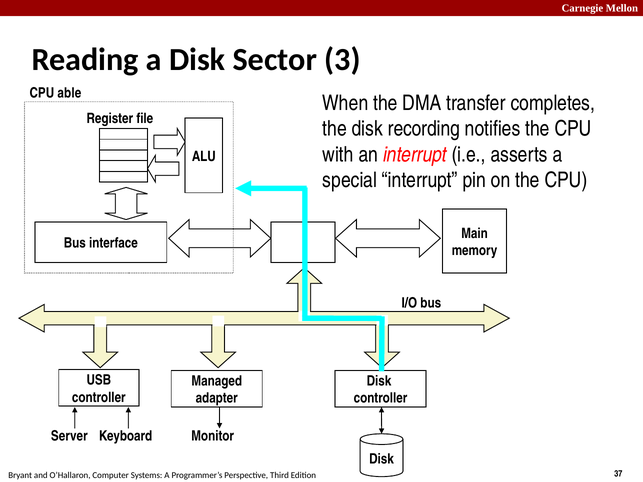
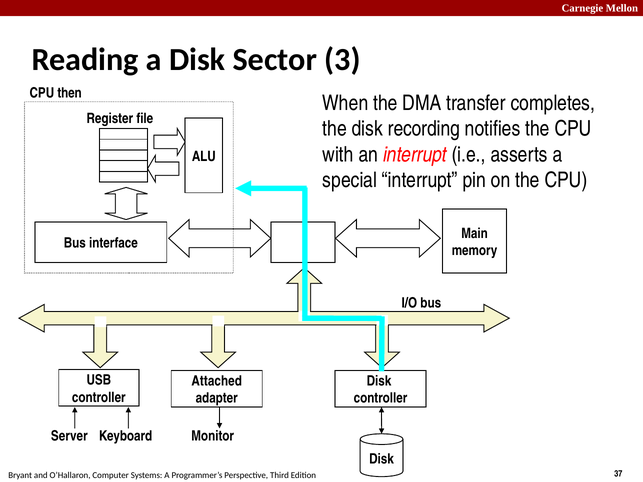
able: able -> then
Managed: Managed -> Attached
